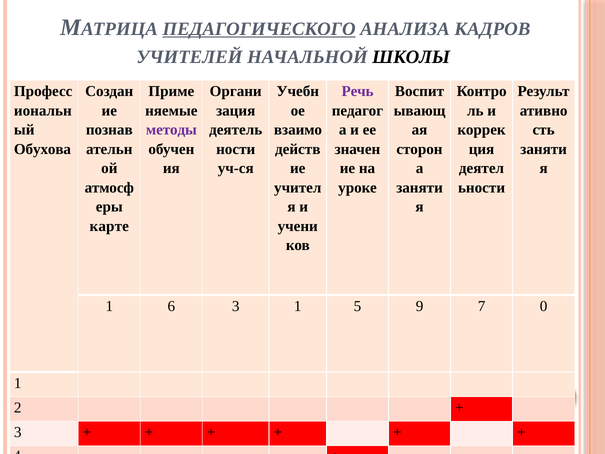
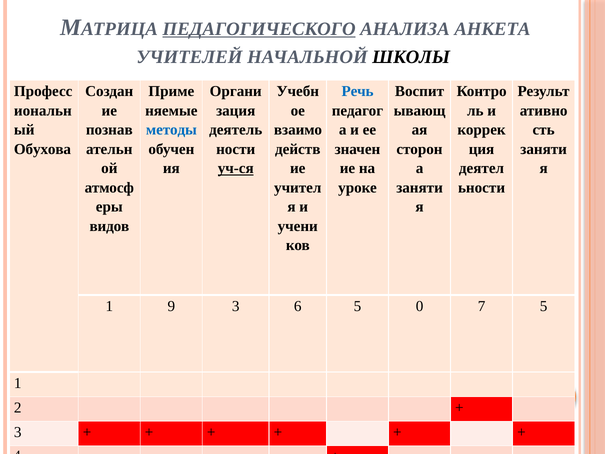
КАДРОВ: КАДРОВ -> АНКЕТА
Речь colour: purple -> blue
методы colour: purple -> blue
уч-ся underline: none -> present
карте: карте -> видов
6: 6 -> 9
3 1: 1 -> 6
9: 9 -> 0
7 0: 0 -> 5
